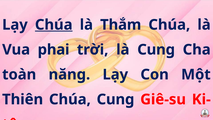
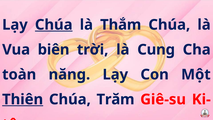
phai: phai -> biên
Thiên underline: none -> present
Chúa Cung: Cung -> Trăm
